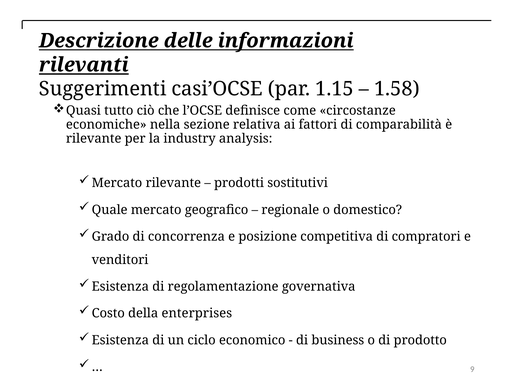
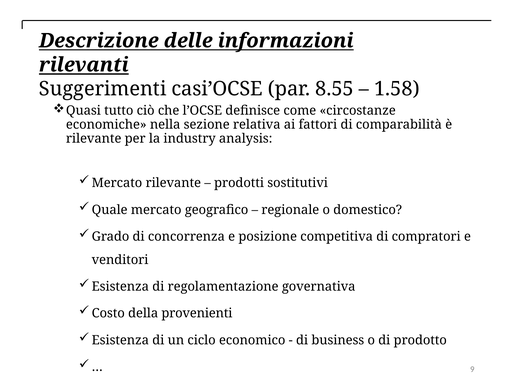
1.15: 1.15 -> 8.55
enterprises: enterprises -> provenienti
